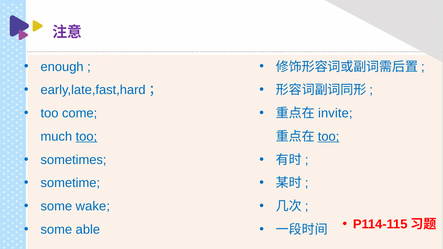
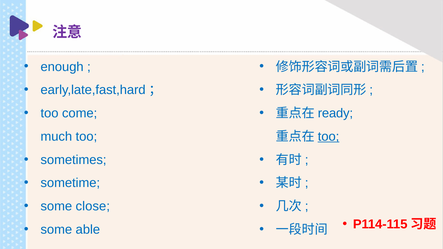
invite: invite -> ready
too at (86, 137) underline: present -> none
wake: wake -> close
